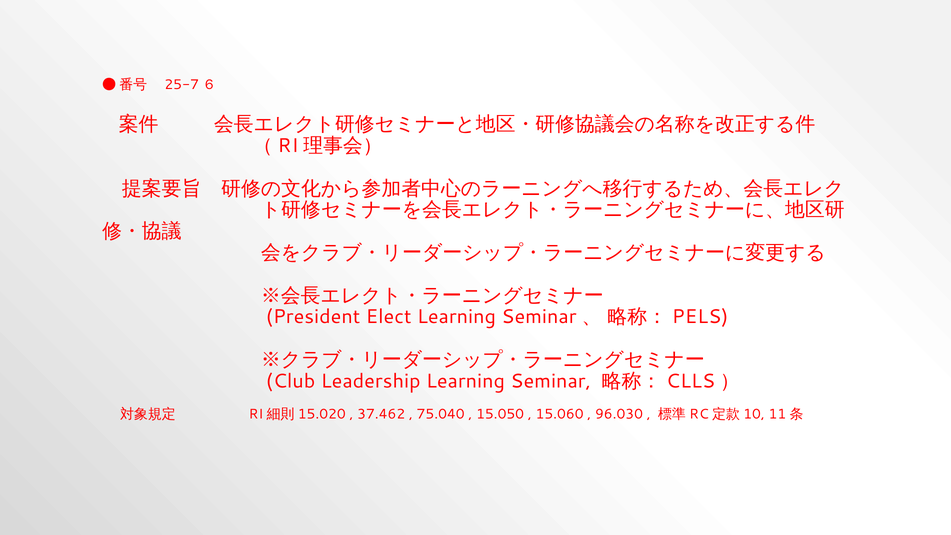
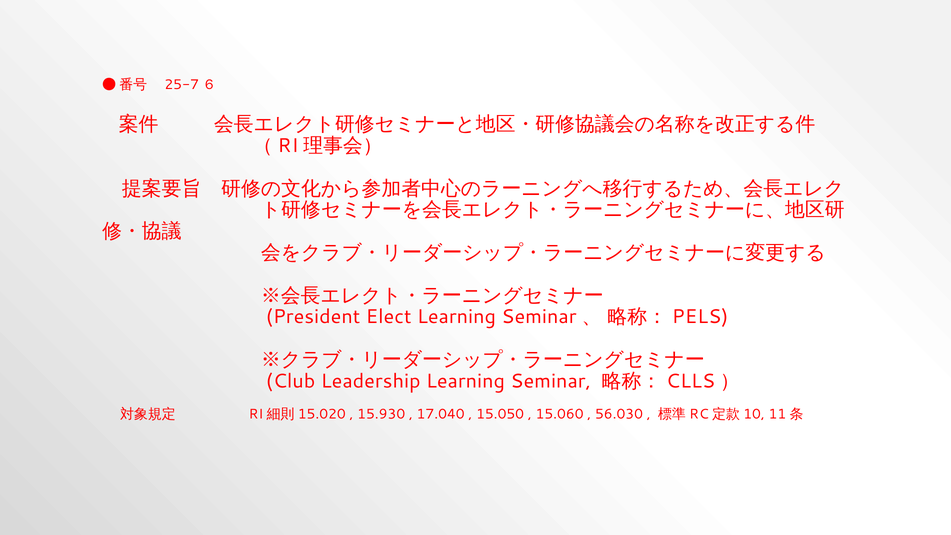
37.462: 37.462 -> 15.930
75.040: 75.040 -> 17.040
96.030: 96.030 -> 56.030
